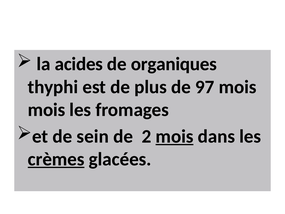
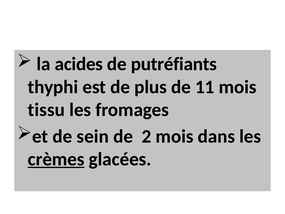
organiques: organiques -> putréfiants
97: 97 -> 11
mois at (47, 110): mois -> tissu
mois at (174, 136) underline: present -> none
